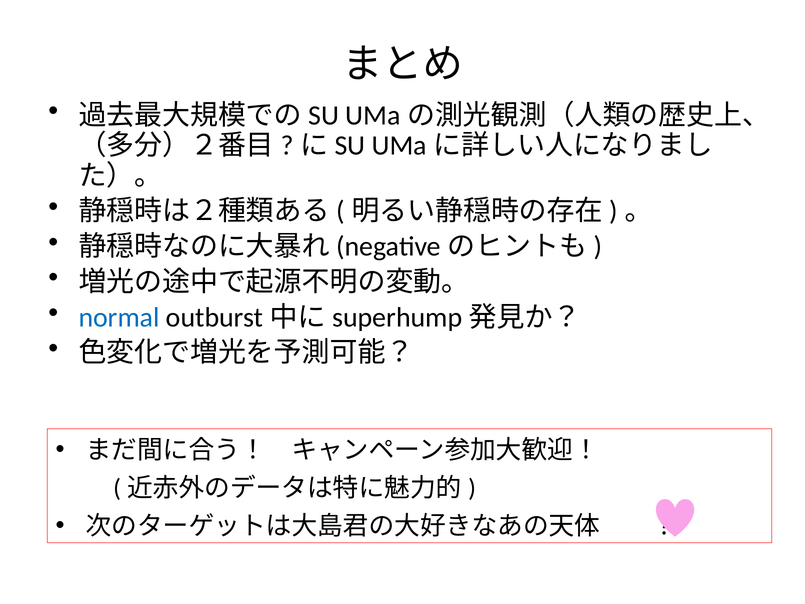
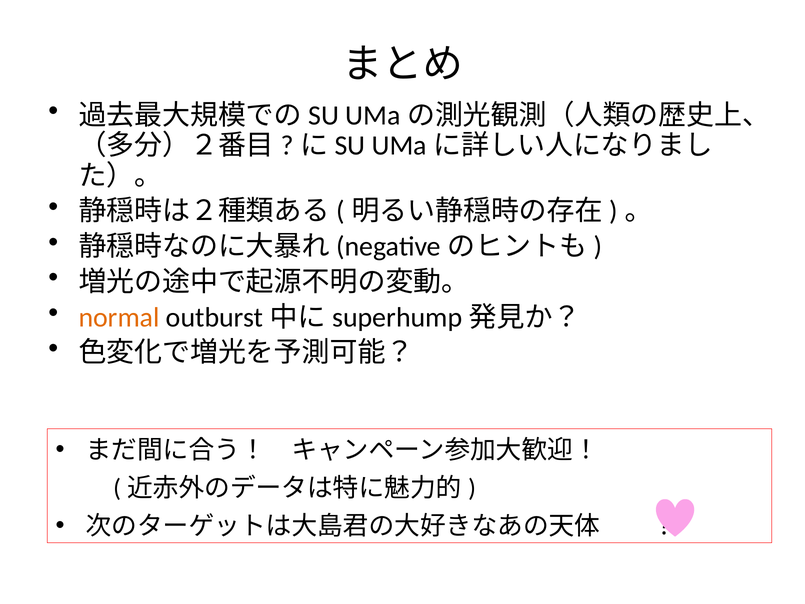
normal colour: blue -> orange
